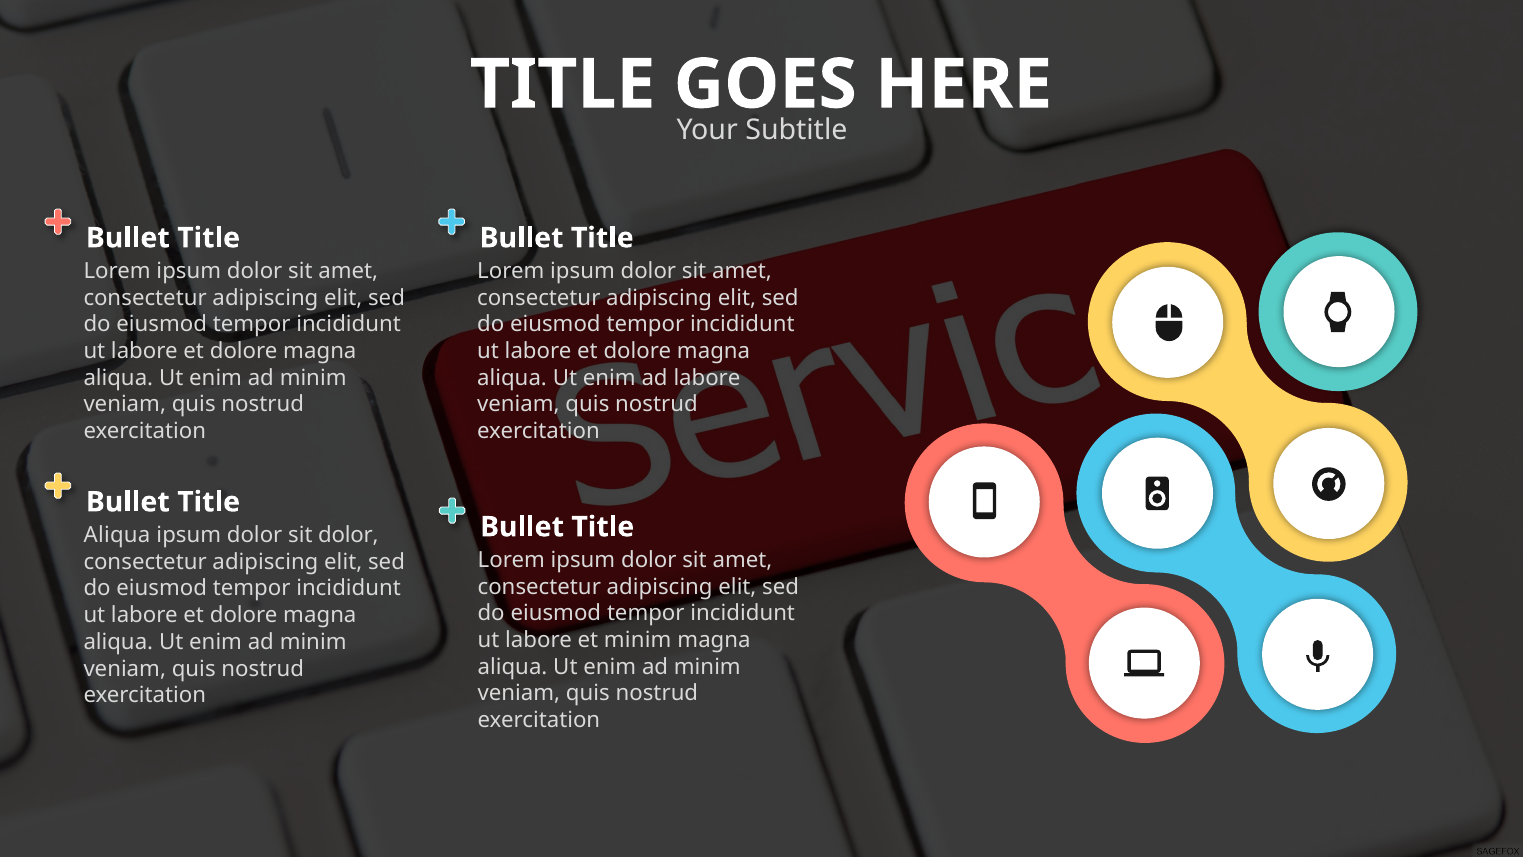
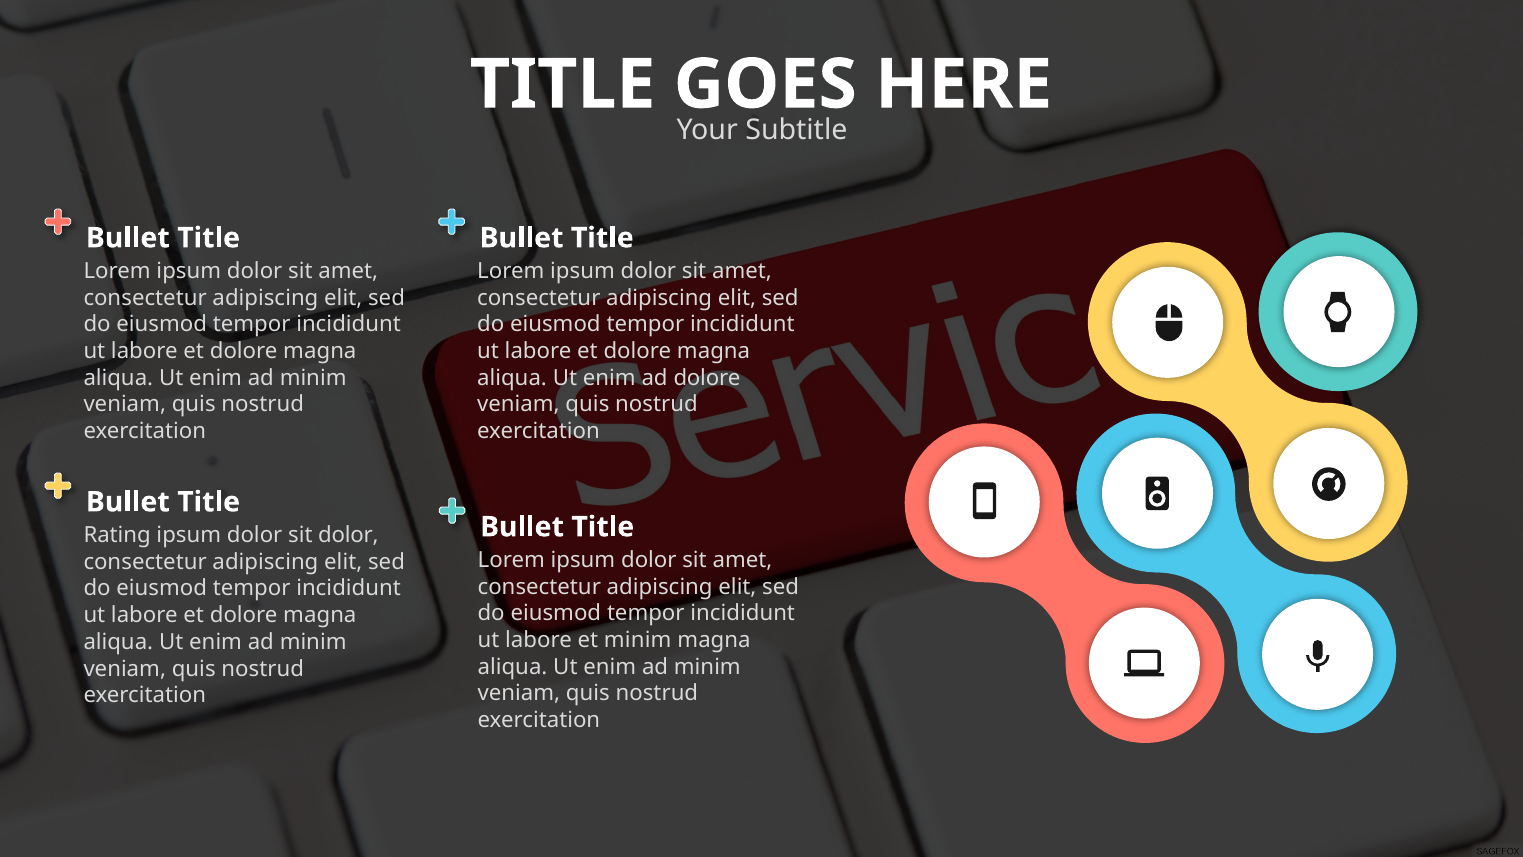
ad labore: labore -> dolore
Aliqua at (117, 535): Aliqua -> Rating
